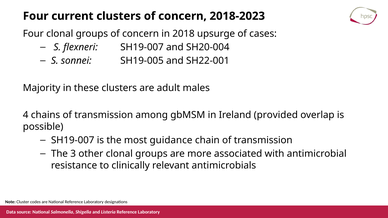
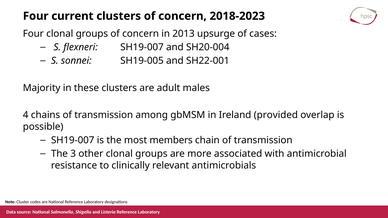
2018: 2018 -> 2013
guidance: guidance -> members
